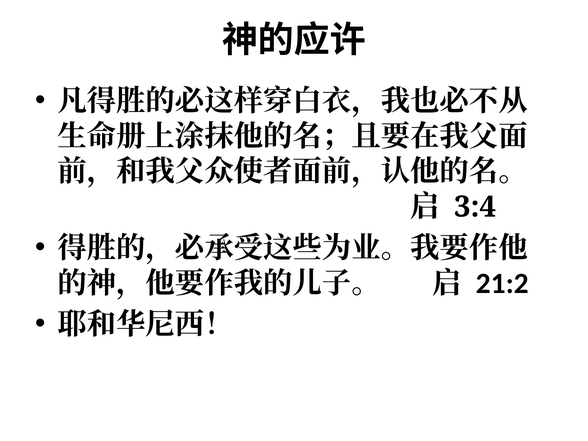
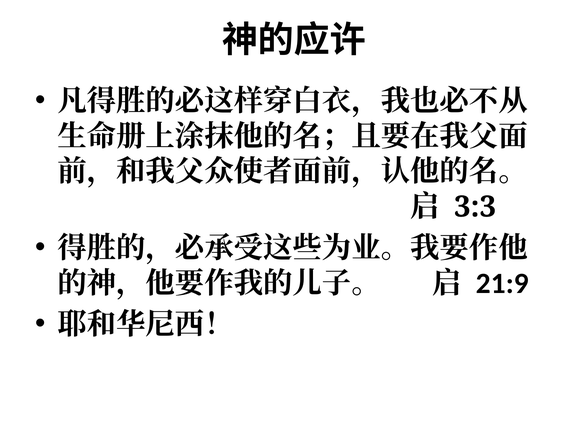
3:4: 3:4 -> 3:3
21:2: 21:2 -> 21:9
